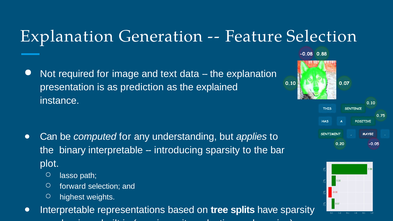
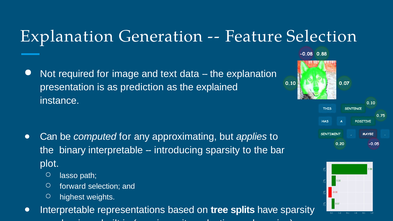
understanding: understanding -> approximating
